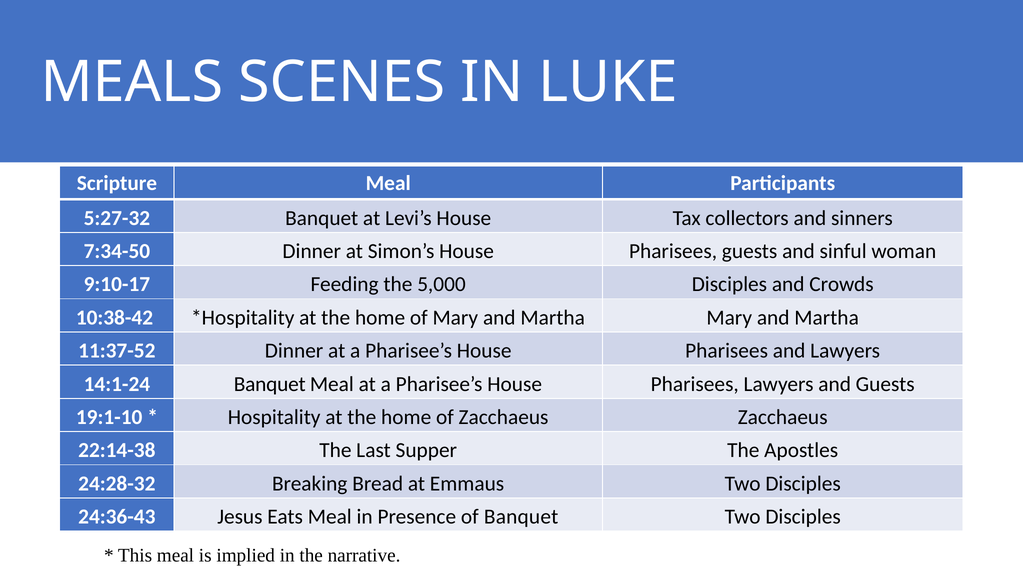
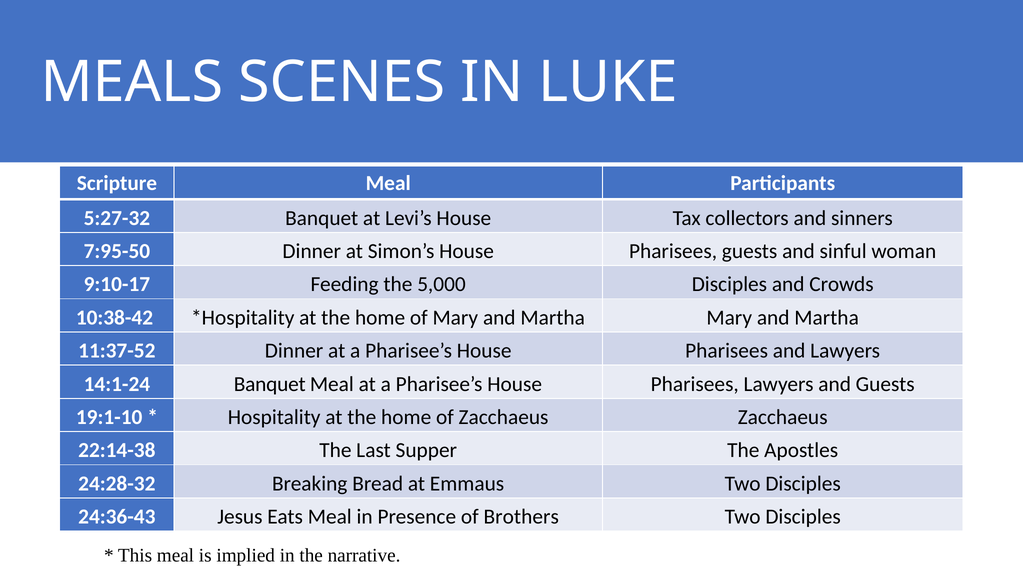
7:34-50: 7:34-50 -> 7:95-50
of Banquet: Banquet -> Brothers
